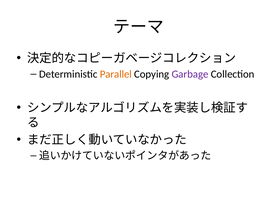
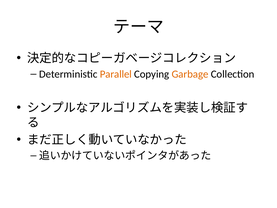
Garbage colour: purple -> orange
